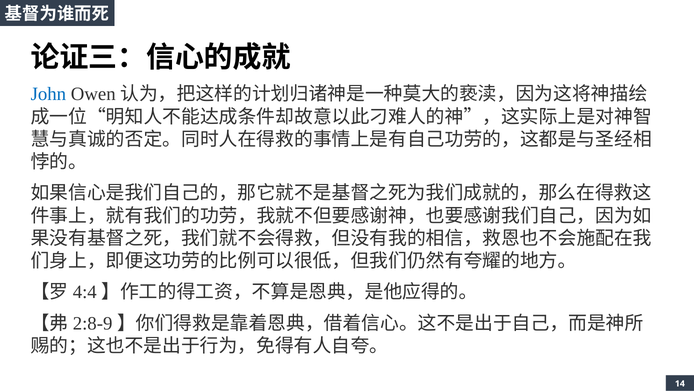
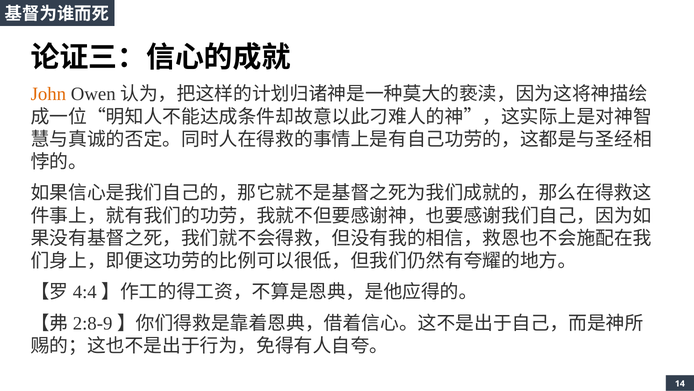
John colour: blue -> orange
